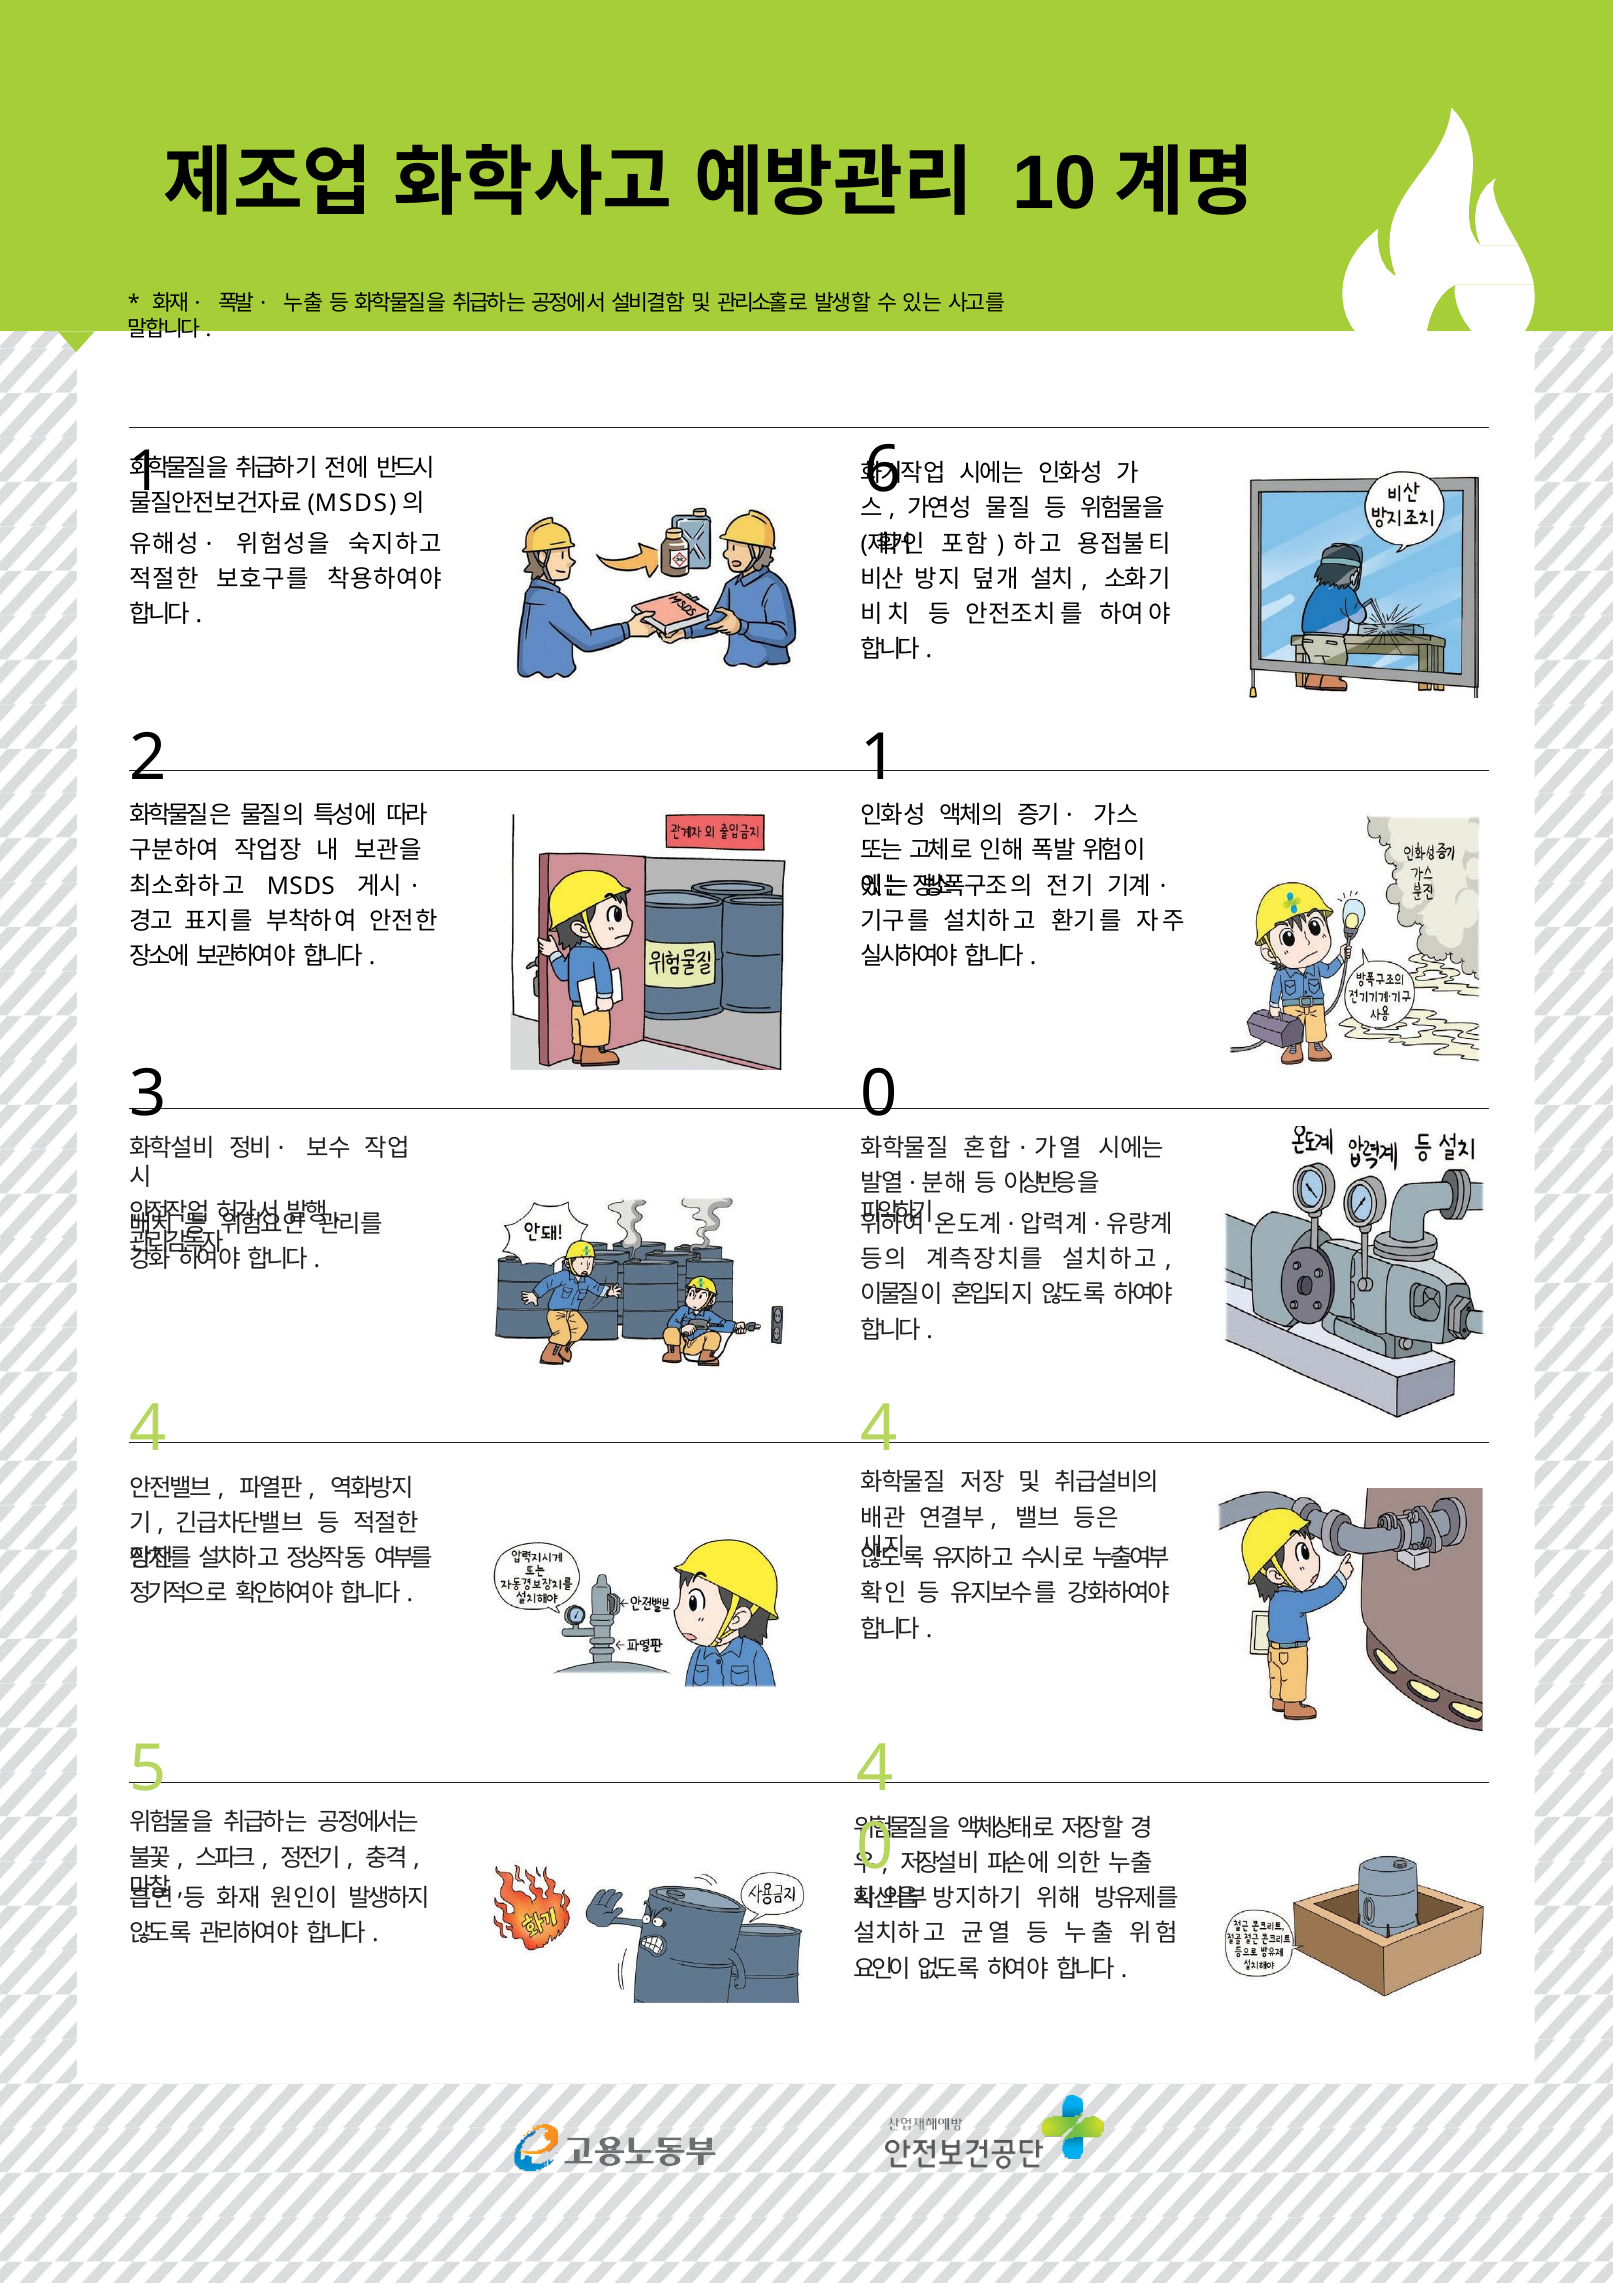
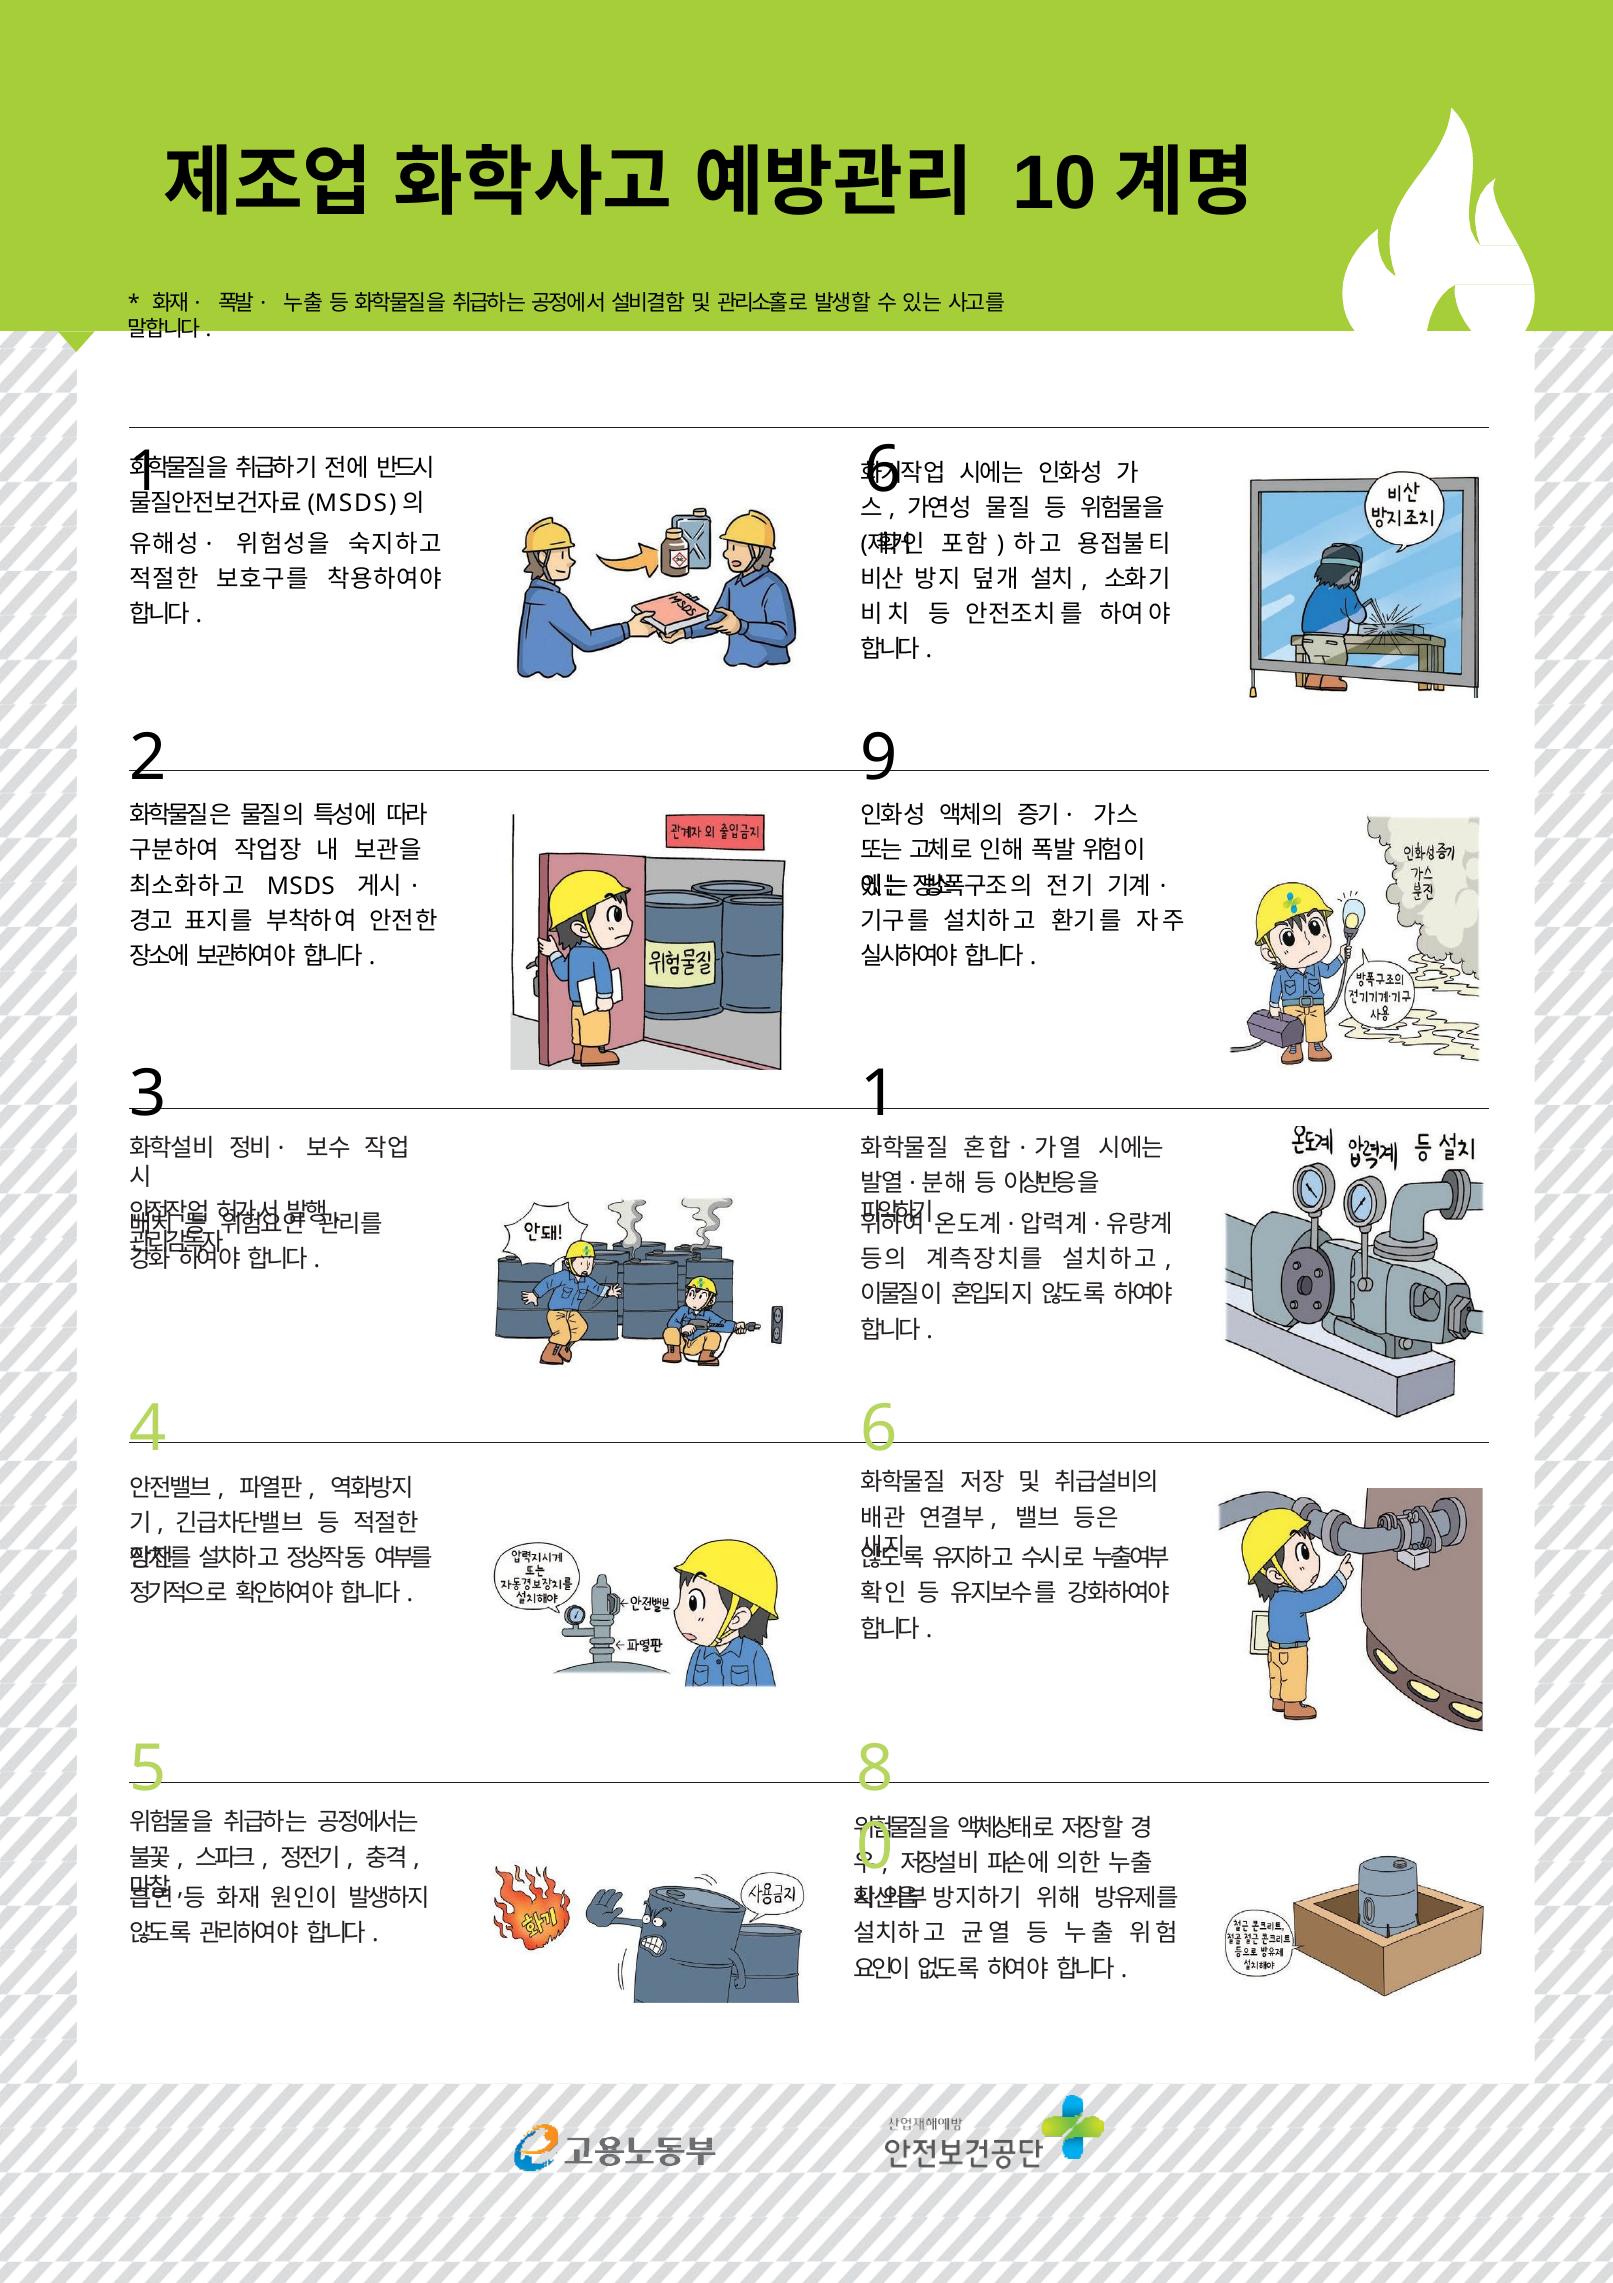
2 1: 1 -> 9
3 0: 0 -> 1
4 4: 4 -> 6
5 4: 4 -> 8
